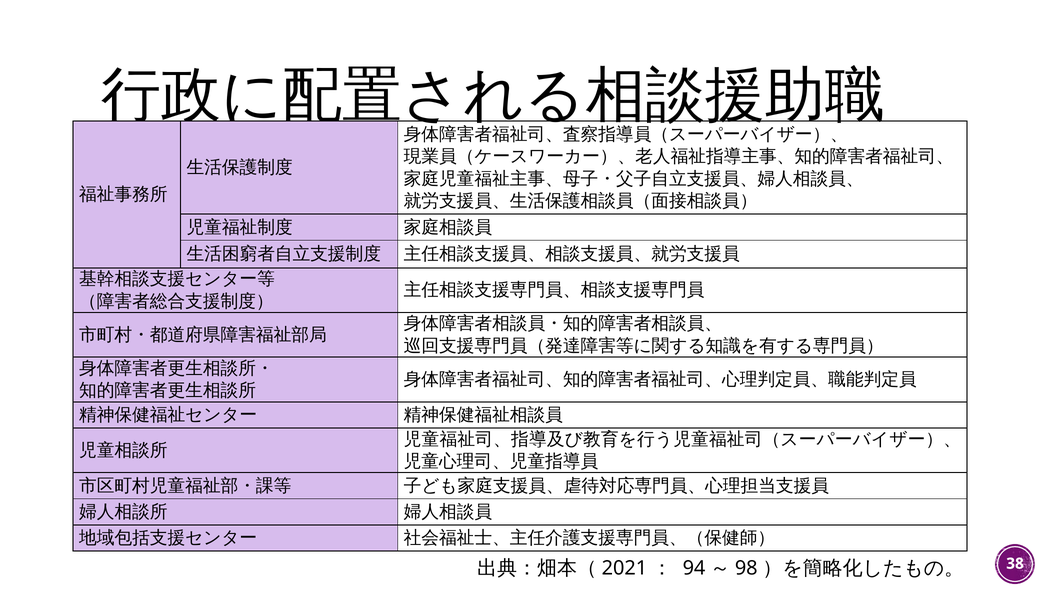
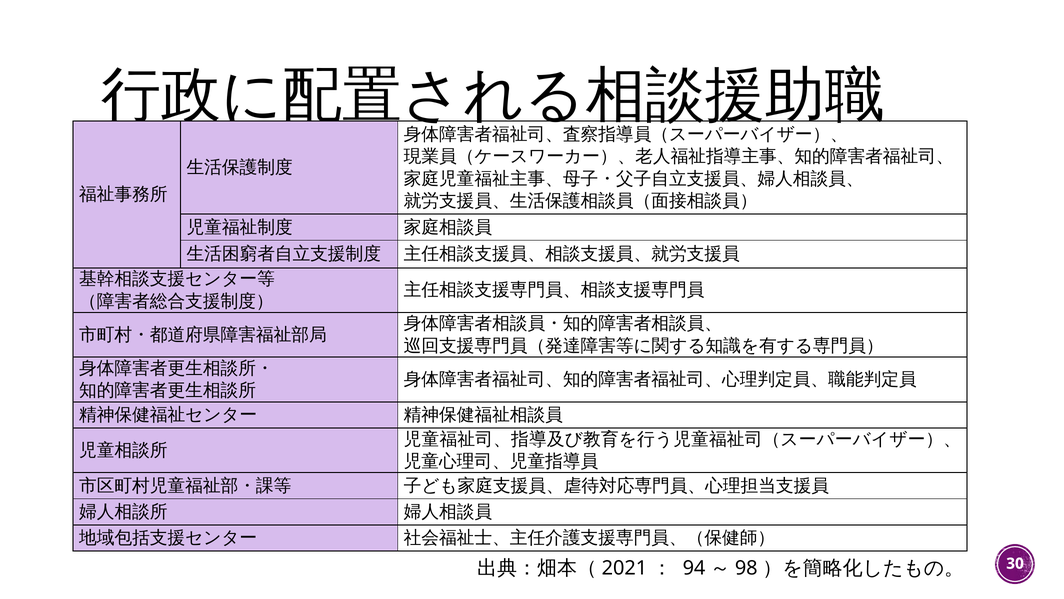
38: 38 -> 30
